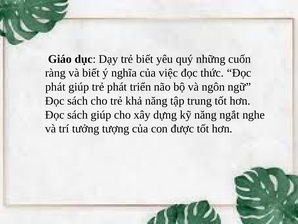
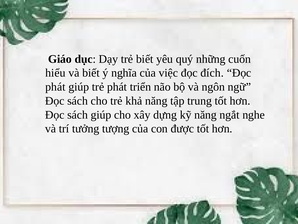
ràng: ràng -> hiểu
thức: thức -> đích
